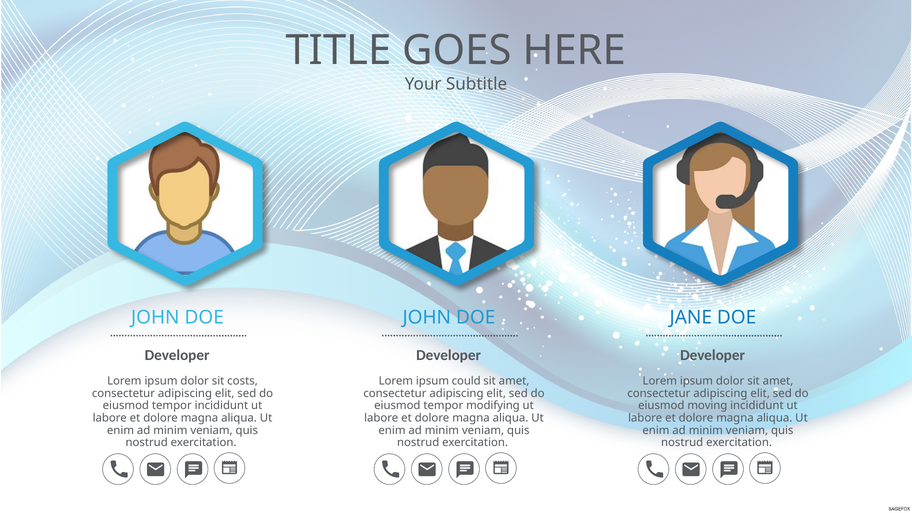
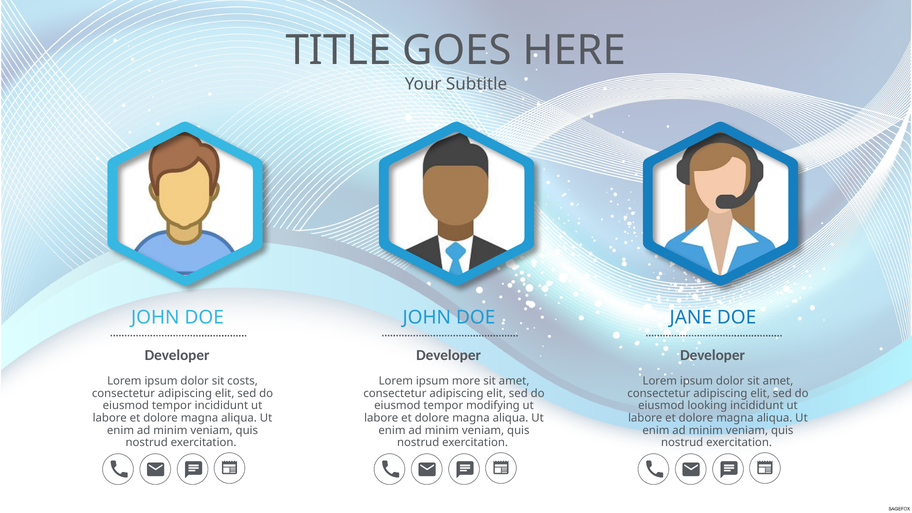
could: could -> more
moving: moving -> looking
